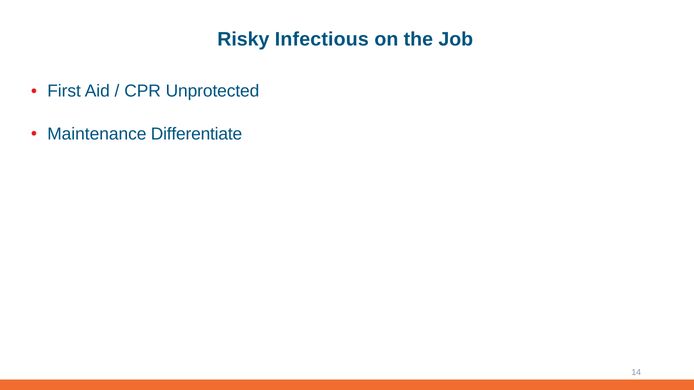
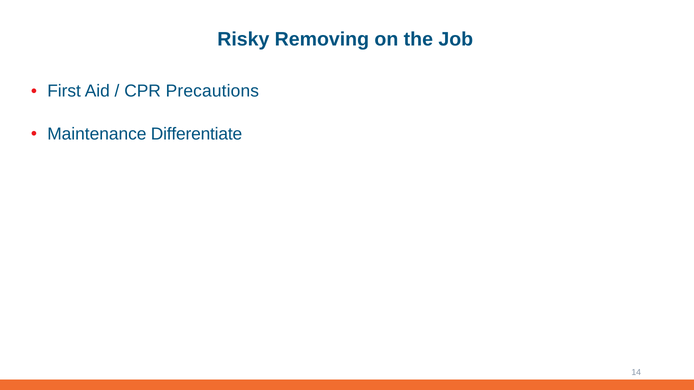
Infectious: Infectious -> Removing
Unprotected: Unprotected -> Precautions
